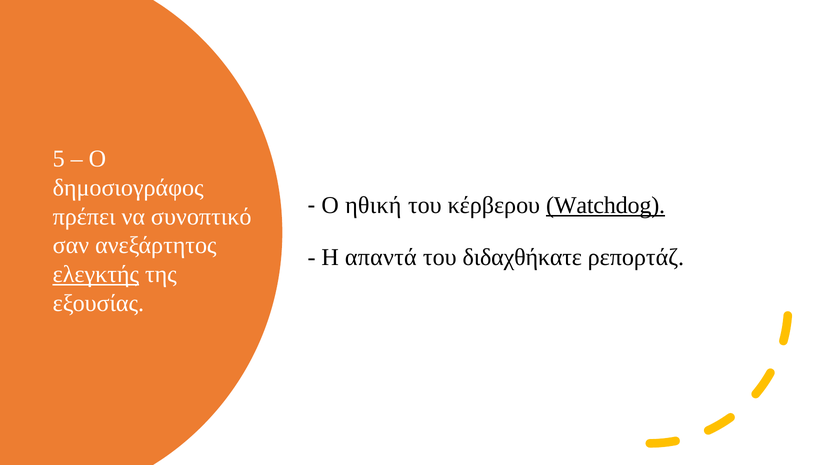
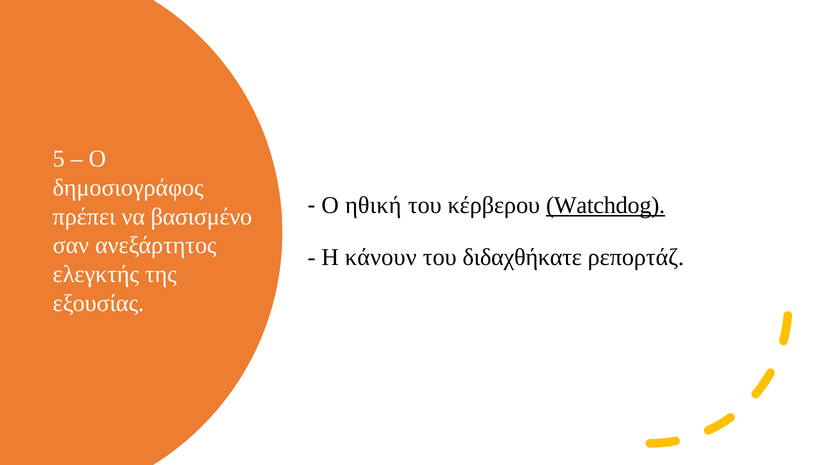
συνοπτικό: συνοπτικό -> βασισμένο
απαντά: απαντά -> κάνουν
ελεγκτής underline: present -> none
